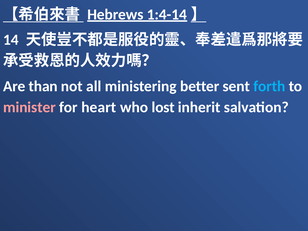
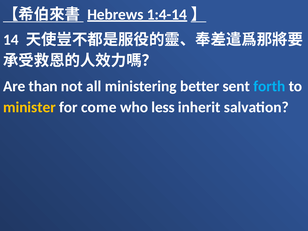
minister colour: pink -> yellow
heart: heart -> come
lost: lost -> less
